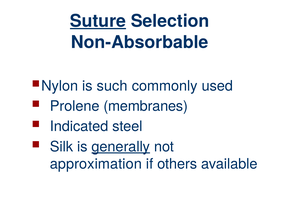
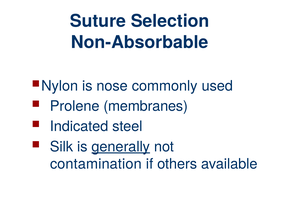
Suture underline: present -> none
such: such -> nose
approximation: approximation -> contamination
